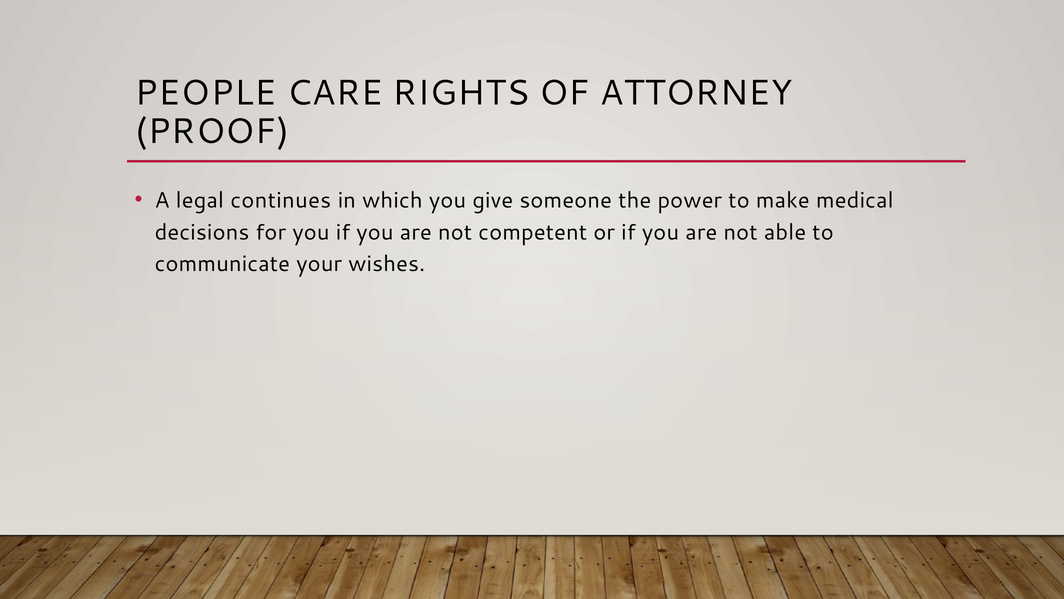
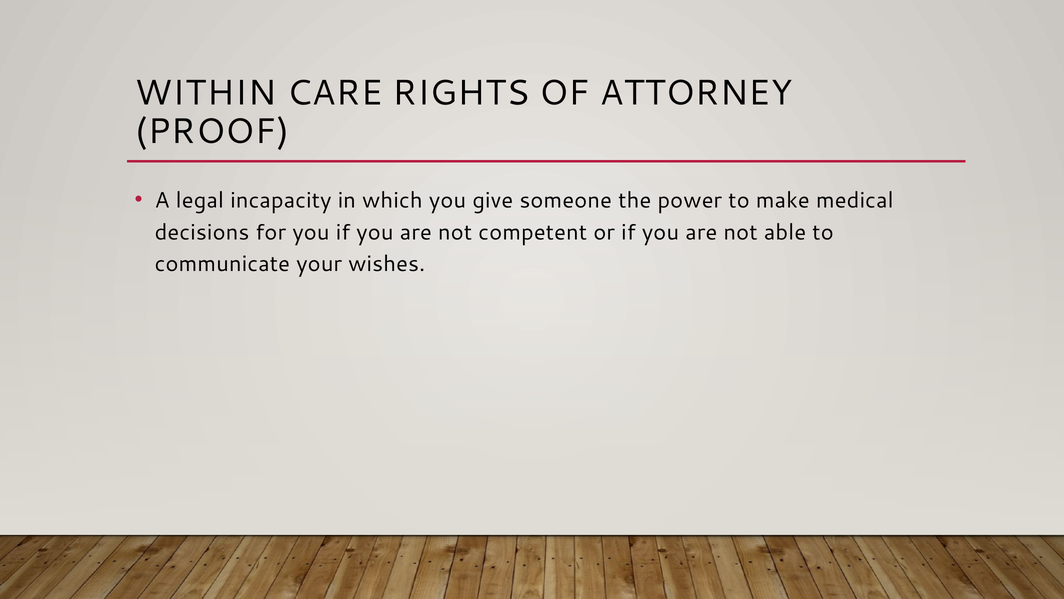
PEOPLE: PEOPLE -> WITHIN
continues: continues -> incapacity
